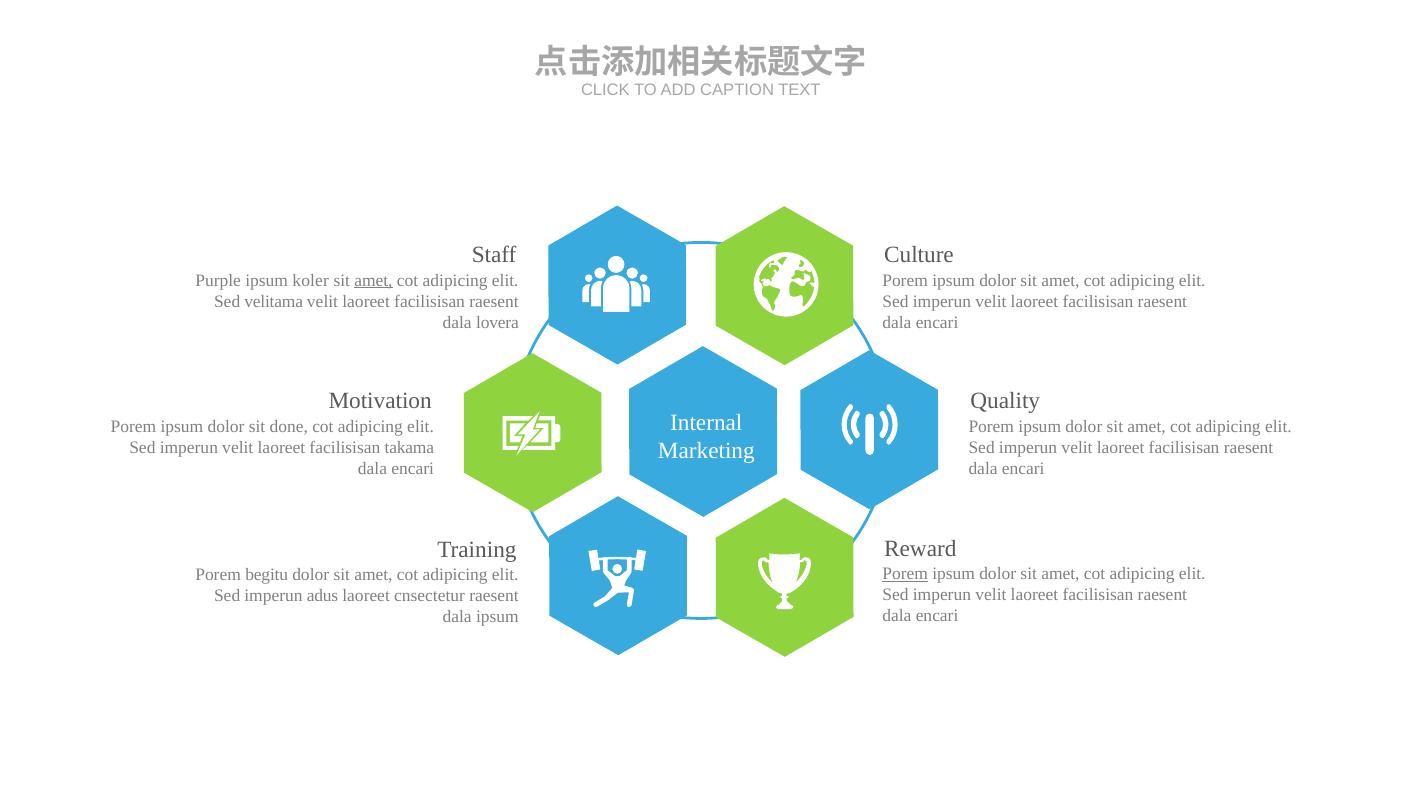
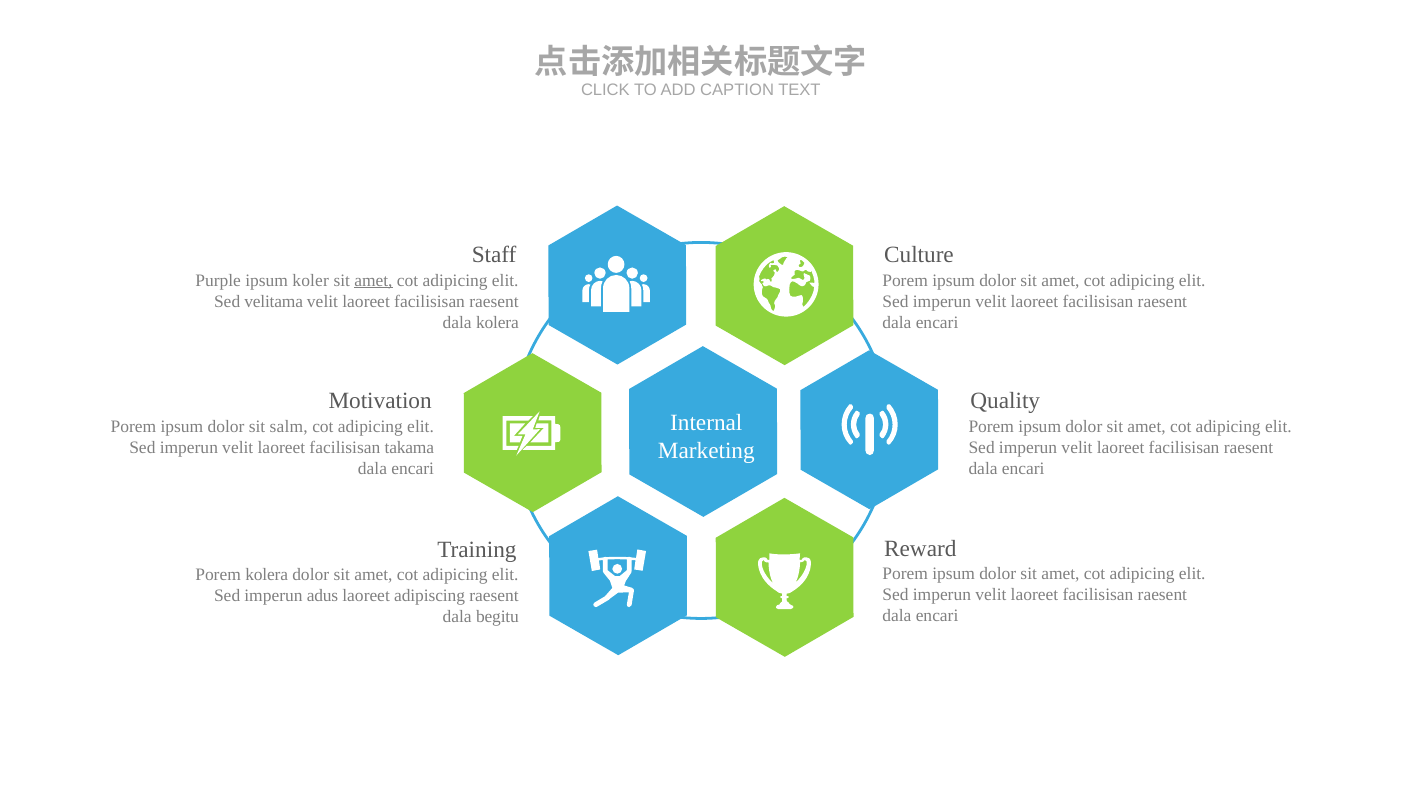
dala lovera: lovera -> kolera
done: done -> salm
Porem at (905, 574) underline: present -> none
Porem begitu: begitu -> kolera
cnsectetur: cnsectetur -> adipiscing
dala ipsum: ipsum -> begitu
